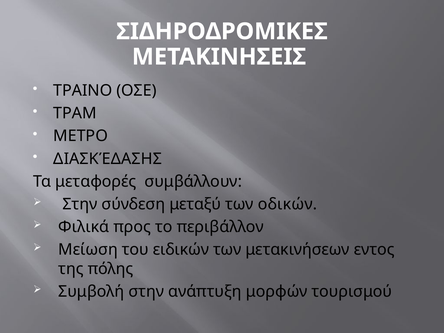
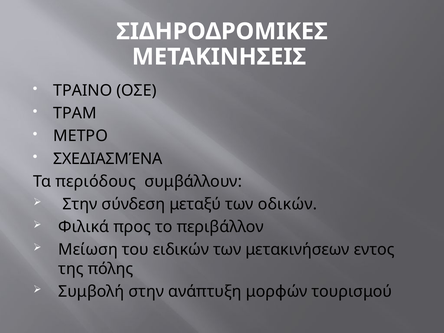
ΔΙΑΣΚΈΔΑΣΗΣ: ΔΙΑΣΚΈΔΑΣΗΣ -> ΣΧΕΔΙΑΣΜΈΝΑ
μεταφορές: μεταφορές -> περιόδους
